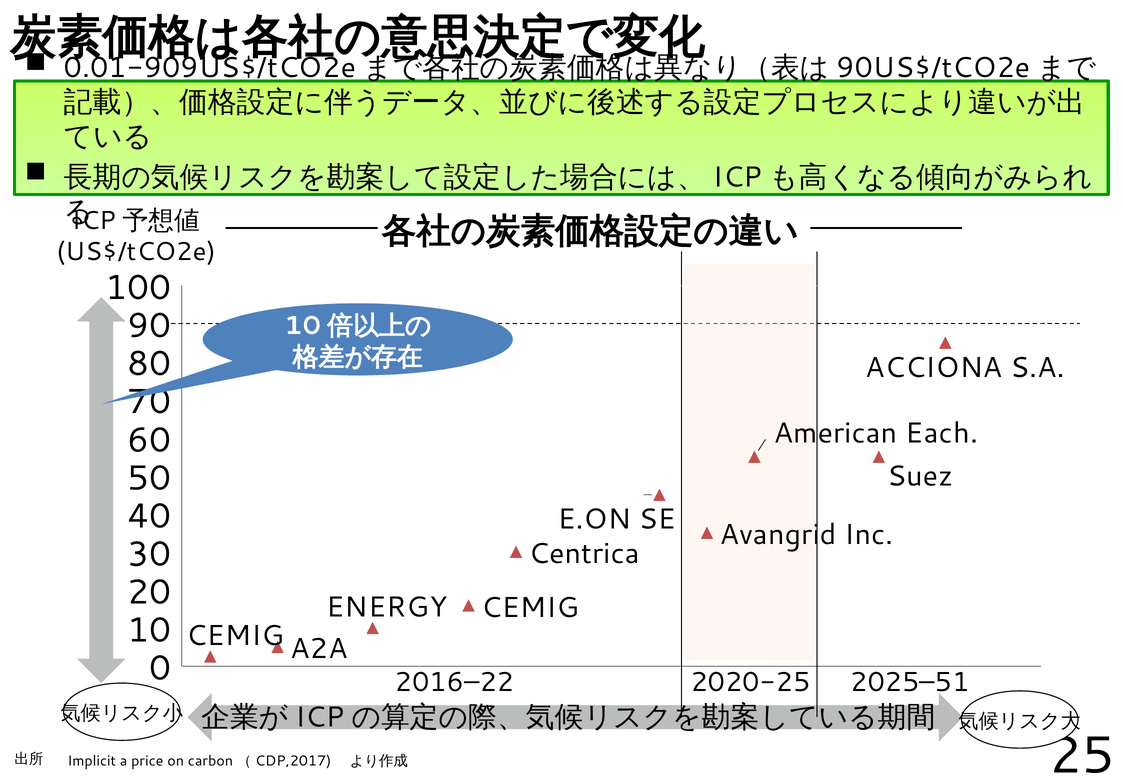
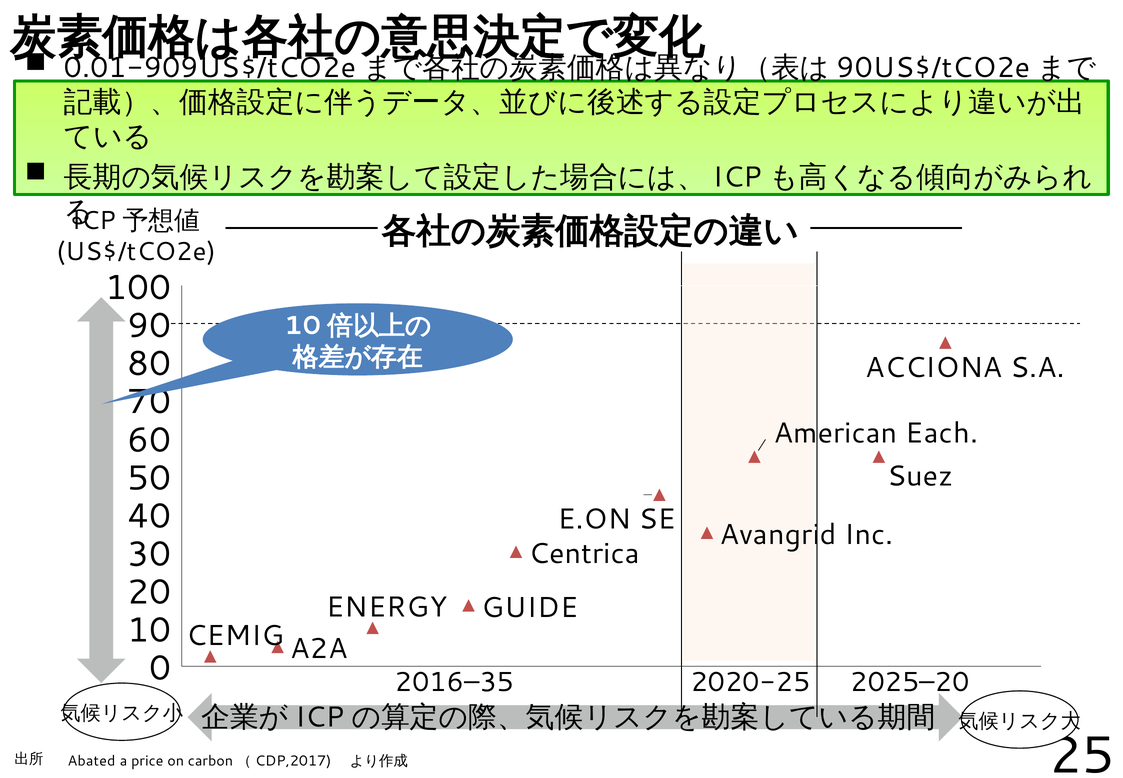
CEMIG at (530, 607): CEMIG -> GUIDE
2016–22: 2016–22 -> 2016–35
2025–51: 2025–51 -> 2025–20
Implicit: Implicit -> Abated
